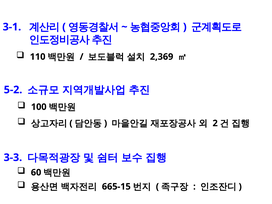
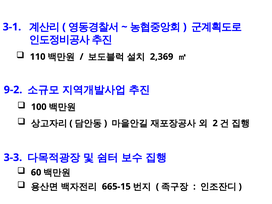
5-2: 5-2 -> 9-2
